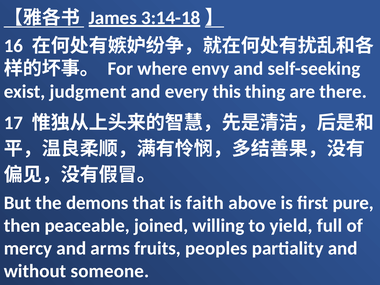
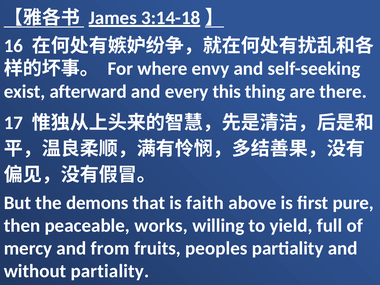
judgment: judgment -> afterward
joined: joined -> works
arms: arms -> from
without someone: someone -> partiality
